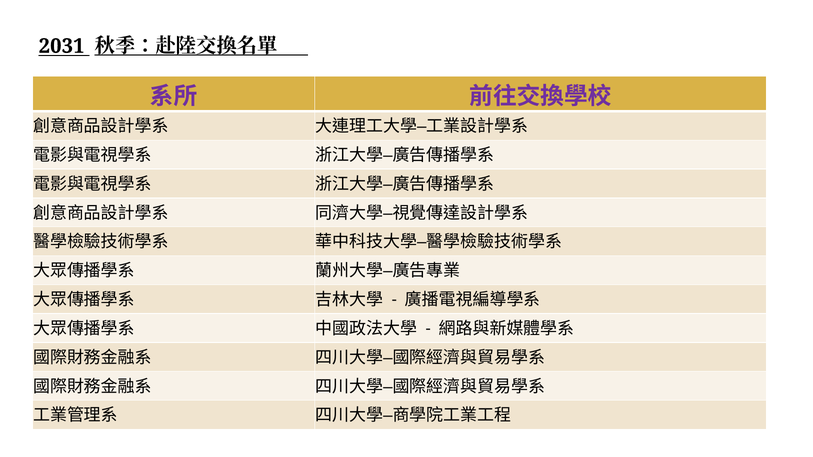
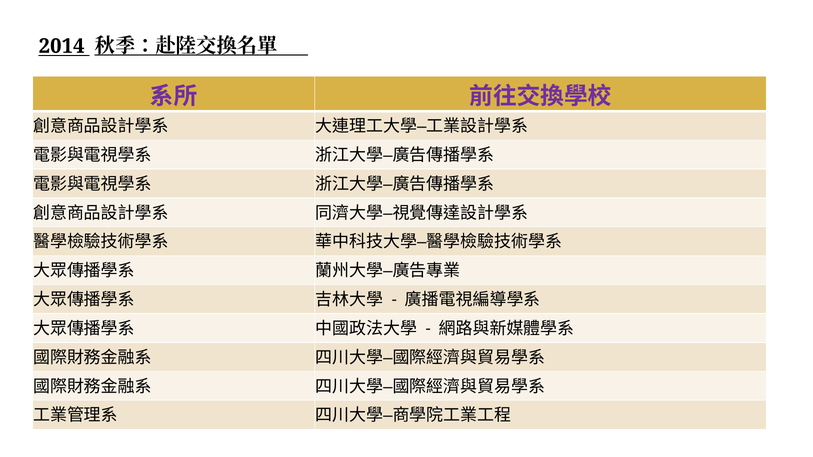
2031: 2031 -> 2014
